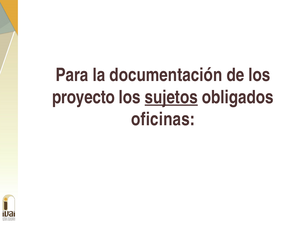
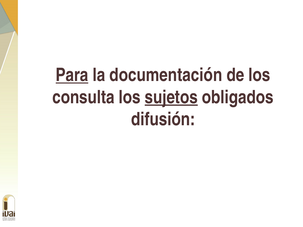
Para underline: none -> present
proyecto: proyecto -> consulta
oficinas: oficinas -> difusión
